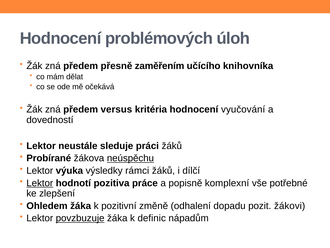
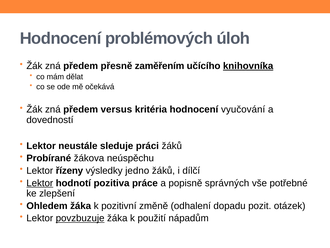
knihovníka underline: none -> present
neúspěchu underline: present -> none
výuka: výuka -> řízeny
rámci: rámci -> jedno
komplexní: komplexní -> správných
žákovi: žákovi -> otázek
definic: definic -> použití
